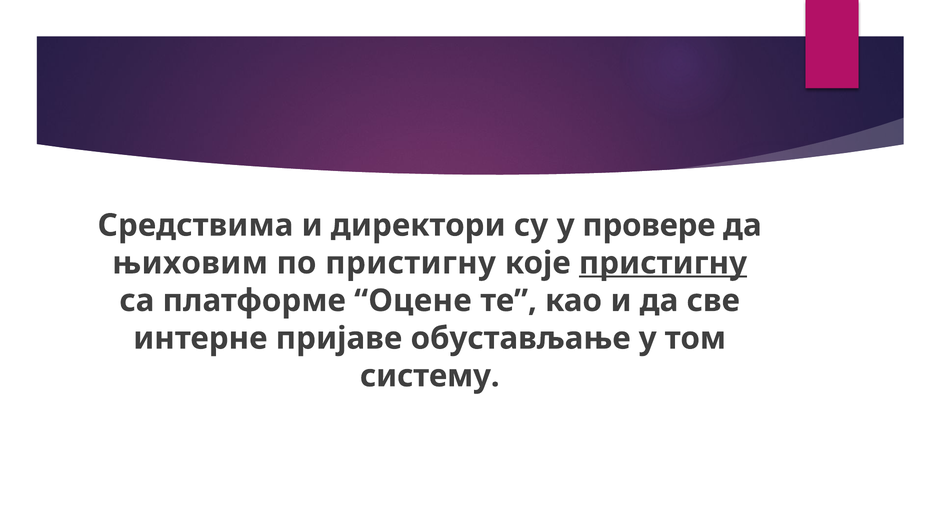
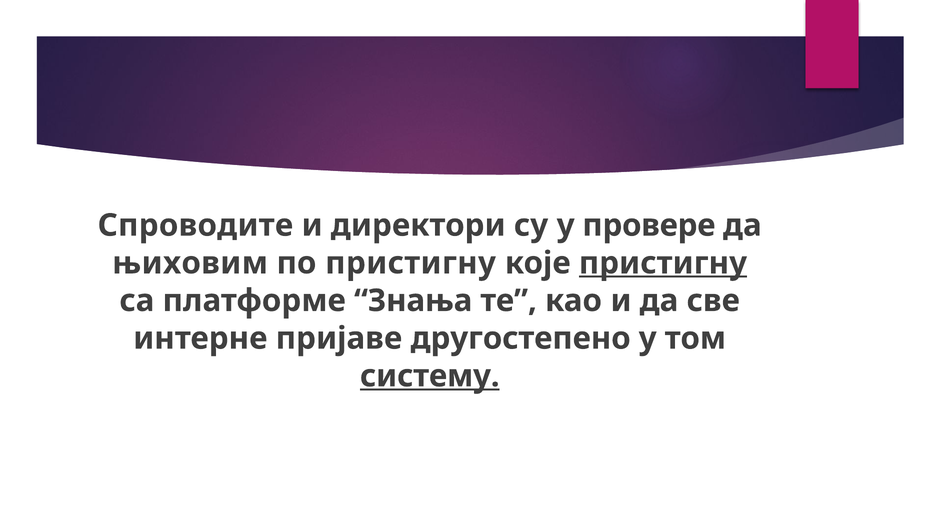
Средствима: Средствима -> Спроводите
Оцене: Оцене -> Знања
обустављање: обустављање -> другостепено
систему underline: none -> present
